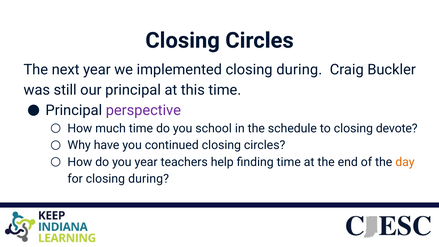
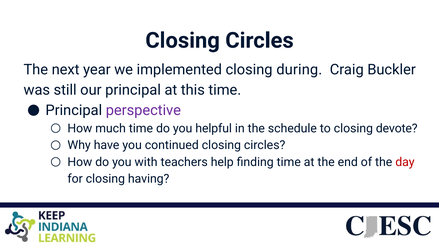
school: school -> helpful
you year: year -> with
day colour: orange -> red
for closing during: during -> having
